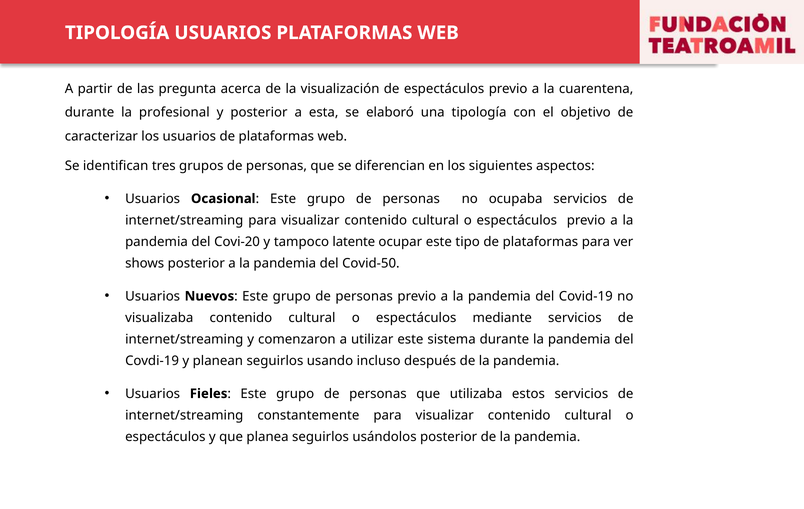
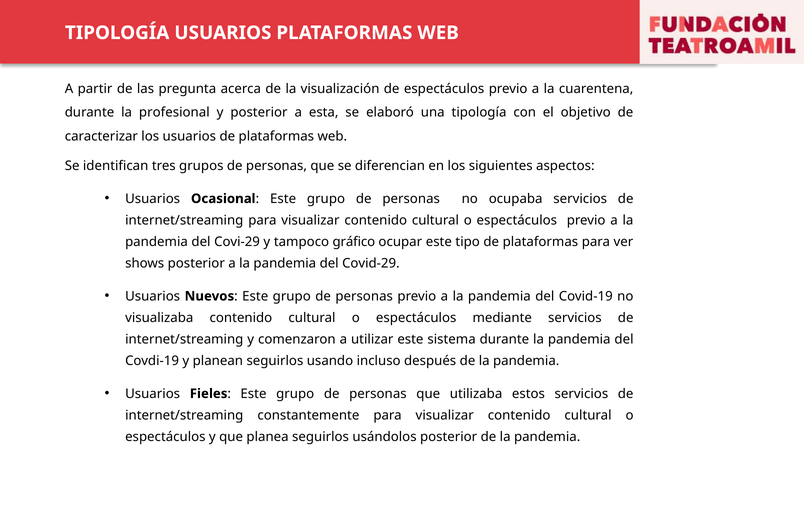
Covi-20: Covi-20 -> Covi-29
latente: latente -> gráfico
Covid-50: Covid-50 -> Covid-29
